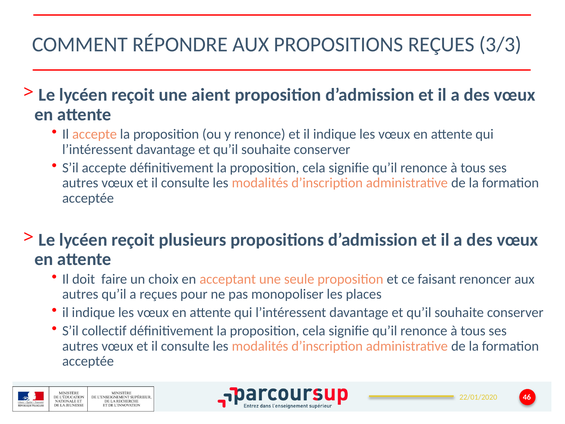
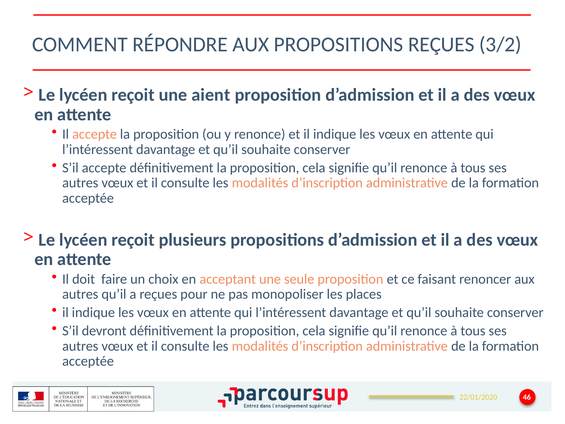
3/3: 3/3 -> 3/2
collectif: collectif -> devront
